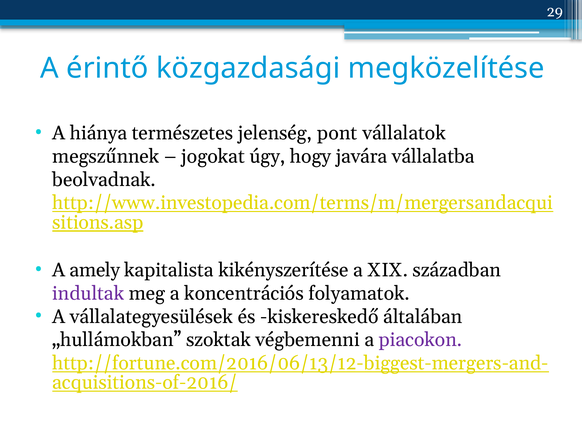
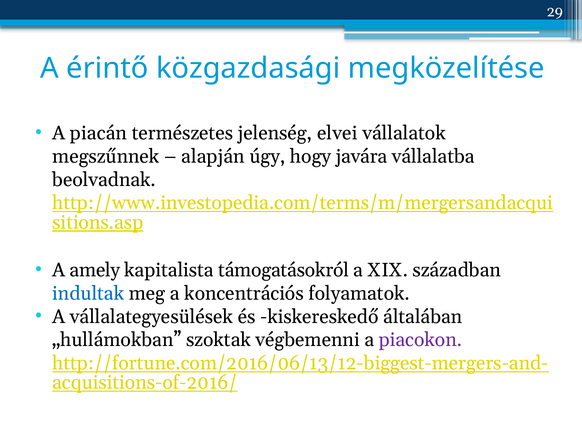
hiánya: hiánya -> piacán
pont: pont -> elvei
jogokat: jogokat -> alapján
kikényszerítése: kikényszerítése -> támogatásokról
indultak colour: purple -> blue
